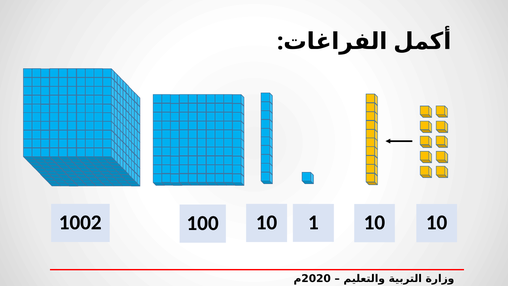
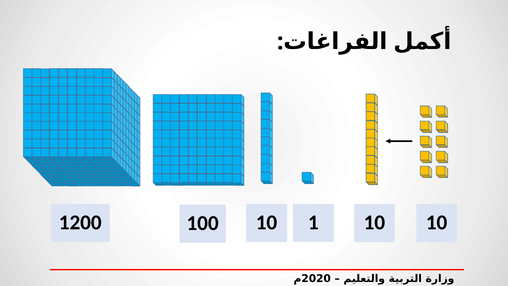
1002: 1002 -> 1200
